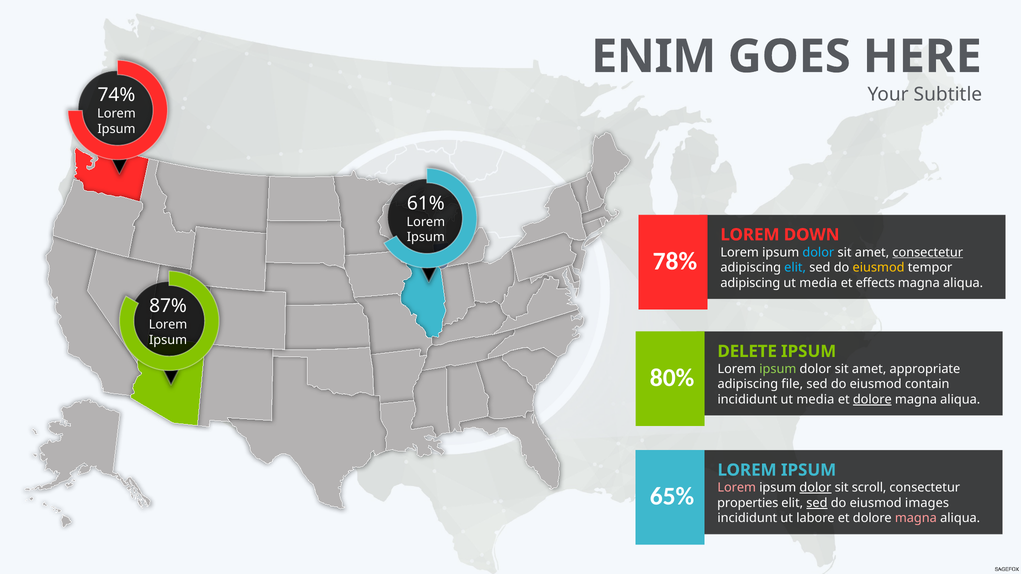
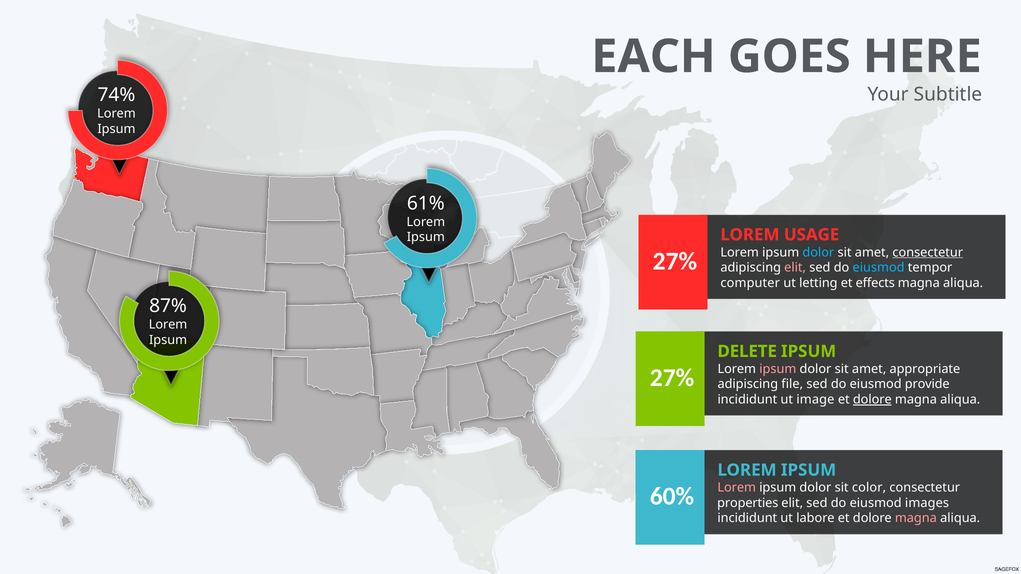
ENIM: ENIM -> EACH
DOWN: DOWN -> USAGE
78% at (675, 261): 78% -> 27%
elit at (795, 268) colour: light blue -> pink
eiusmod at (879, 268) colour: yellow -> light blue
adipiscing at (750, 283): adipiscing -> computer
media at (818, 283): media -> letting
ipsum at (778, 369) colour: light green -> pink
80% at (672, 378): 80% -> 27%
contain: contain -> provide
incididunt ut media: media -> image
dolor at (815, 488) underline: present -> none
scroll: scroll -> color
65%: 65% -> 60%
sed at (817, 503) underline: present -> none
